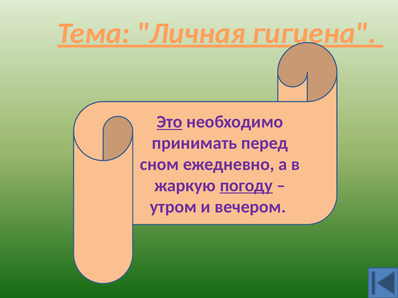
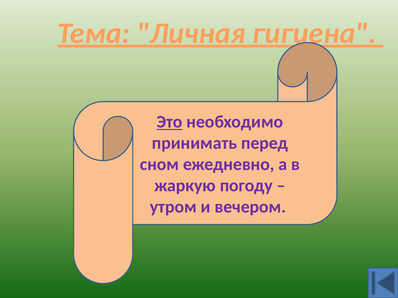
погоду underline: present -> none
